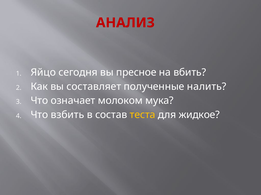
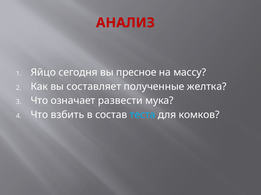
вбить: вбить -> массу
налить: налить -> желтка
молоком: молоком -> развести
теста colour: yellow -> light blue
жидкое: жидкое -> комков
